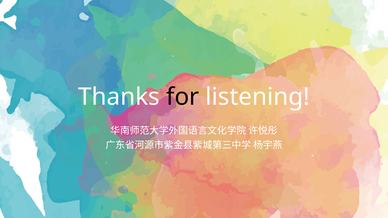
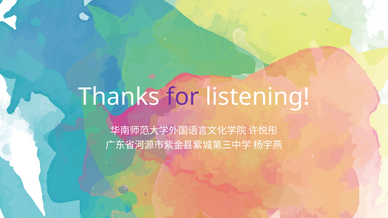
for colour: black -> purple
